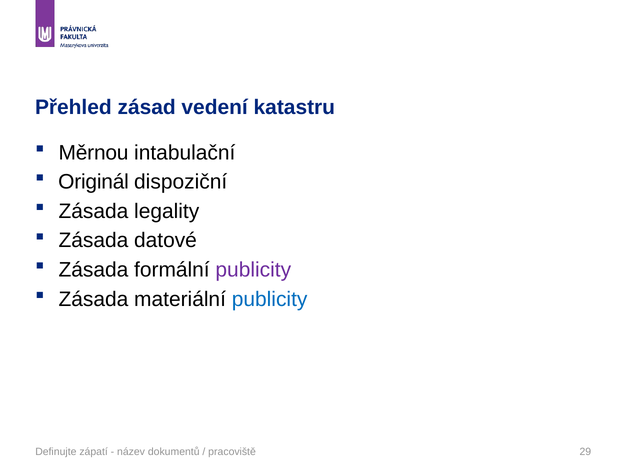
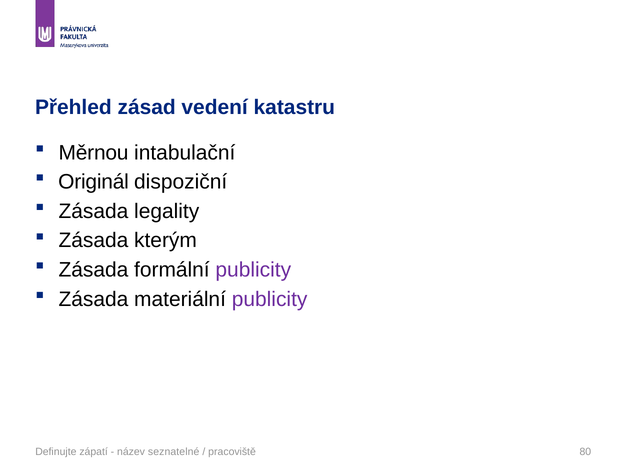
datové: datové -> kterým
publicity at (270, 299) colour: blue -> purple
dokumentů: dokumentů -> seznatelné
29: 29 -> 80
